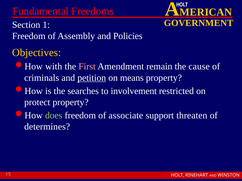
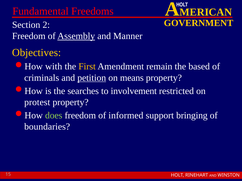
1: 1 -> 2
Assembly underline: none -> present
Policies: Policies -> Manner
First colour: pink -> yellow
cause: cause -> based
protect: protect -> protest
associate: associate -> informed
threaten: threaten -> bringing
determines: determines -> boundaries
